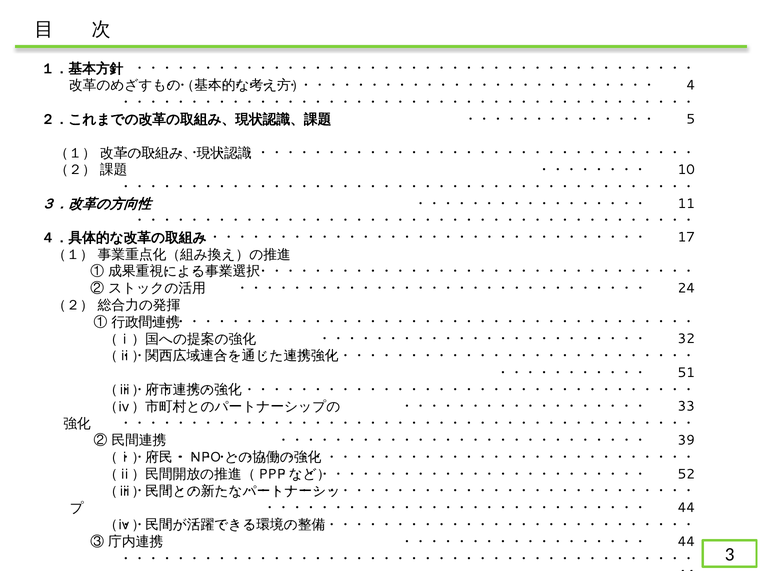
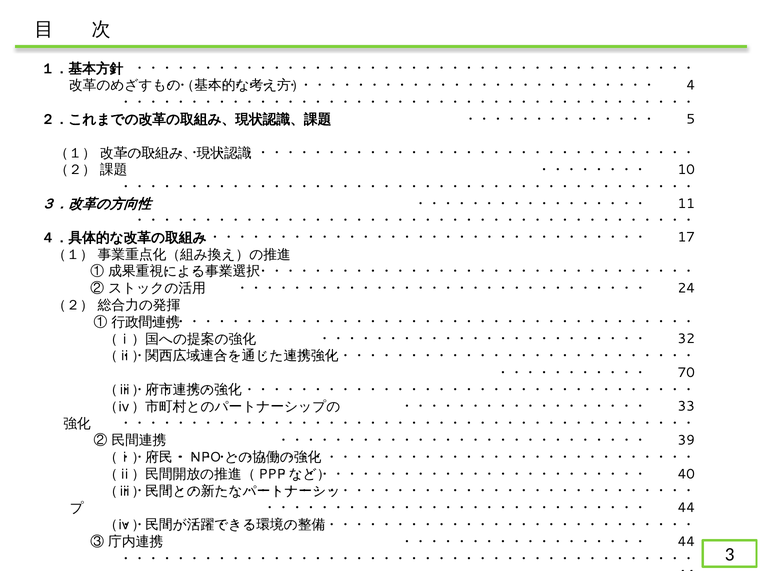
51: 51 -> 70
52 at (686, 474): 52 -> 40
